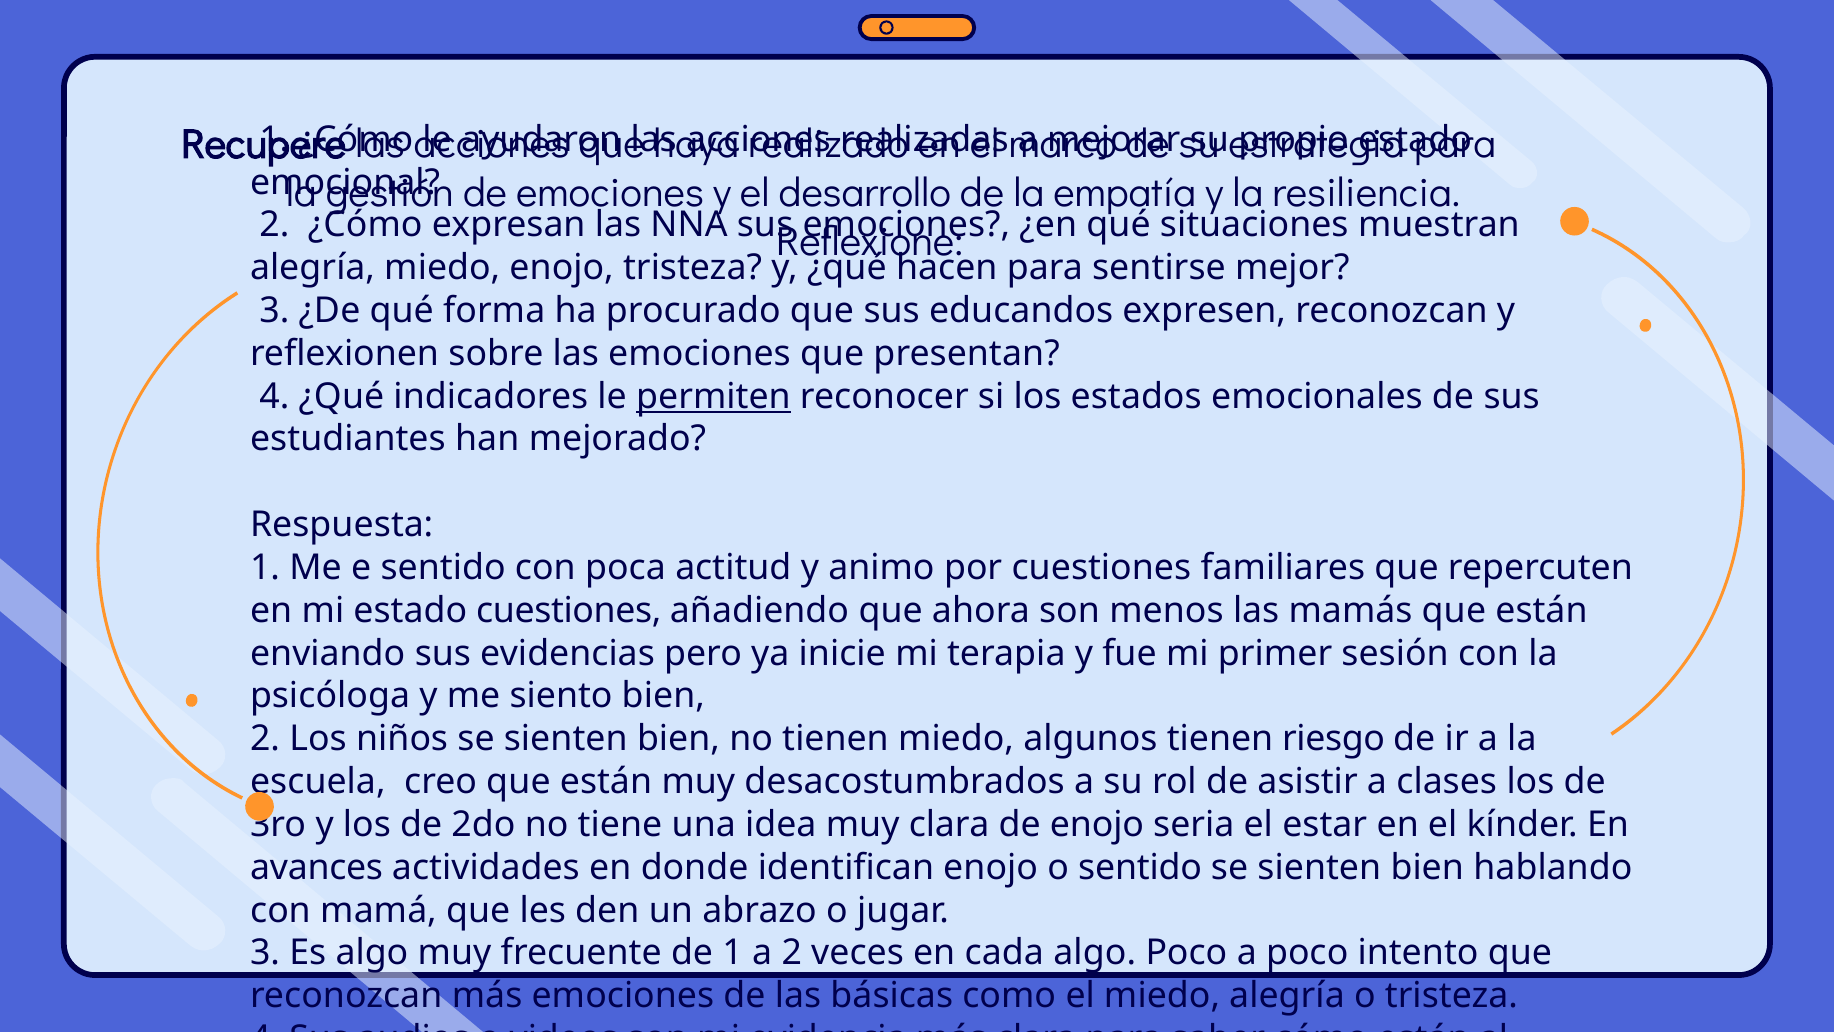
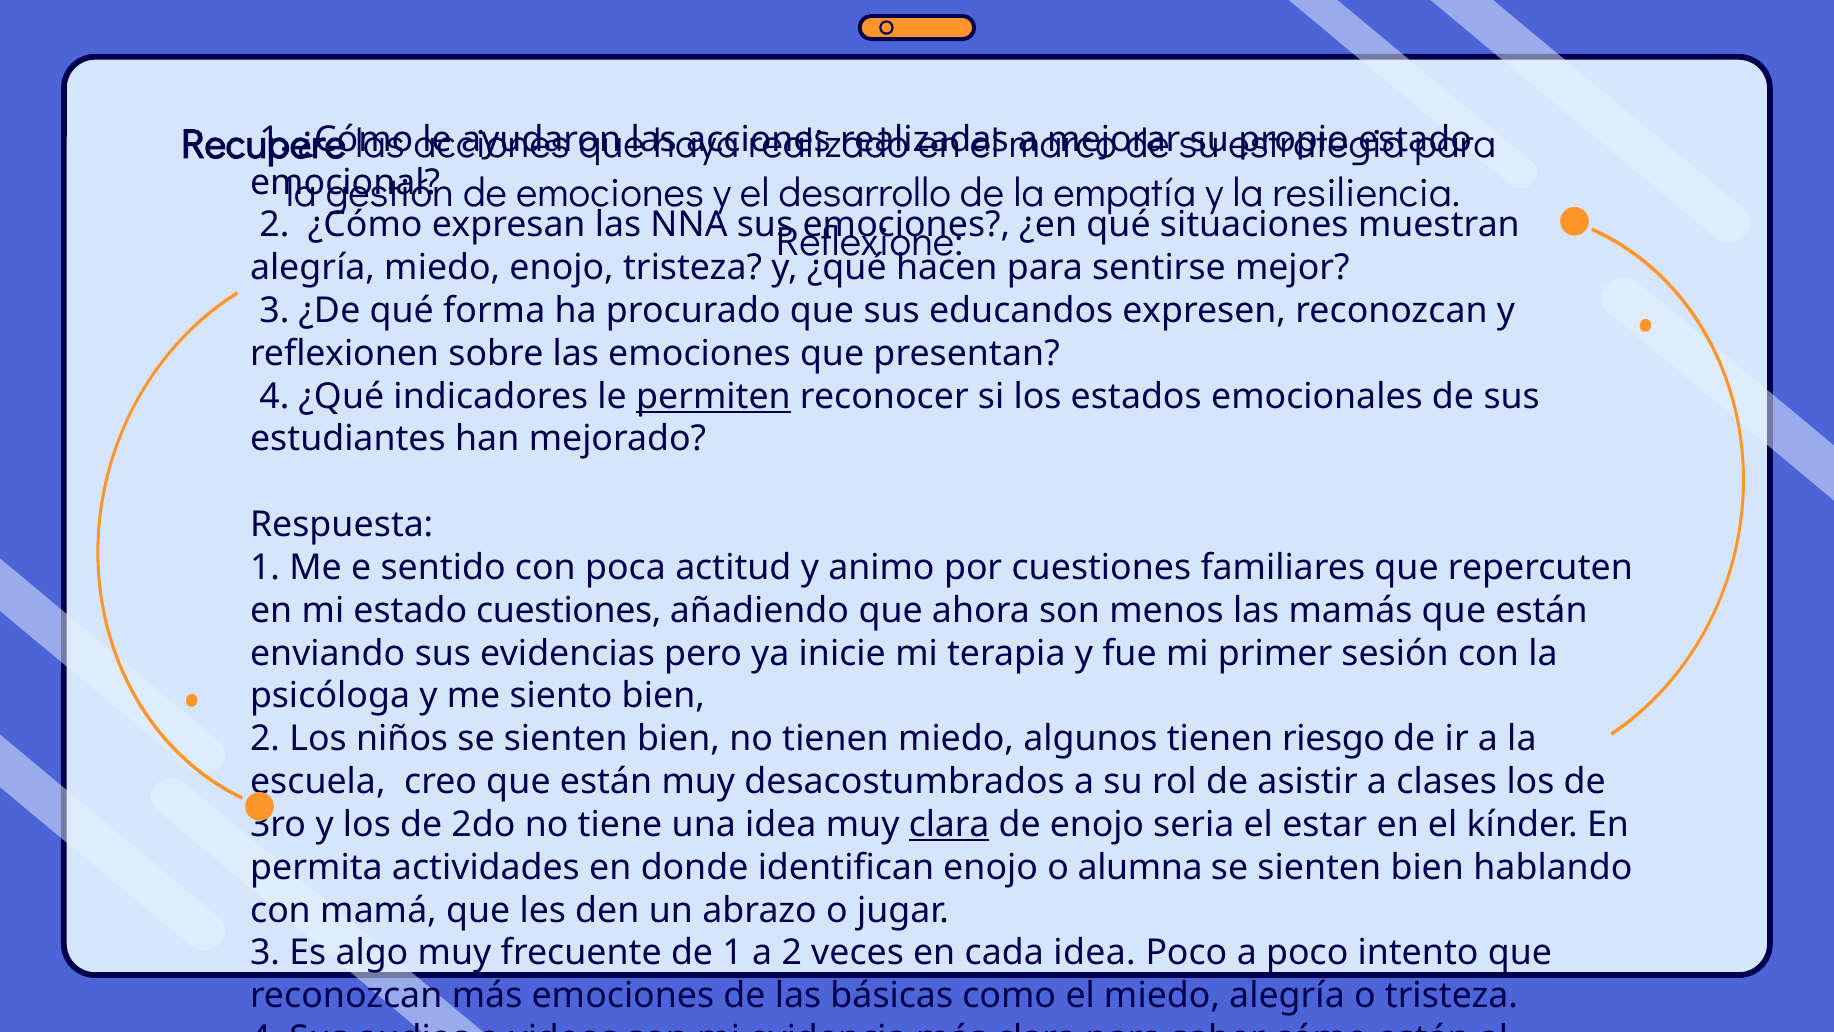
clara at (949, 824) underline: none -> present
avances: avances -> permita
o sentido: sentido -> alumna
cada algo: algo -> idea
